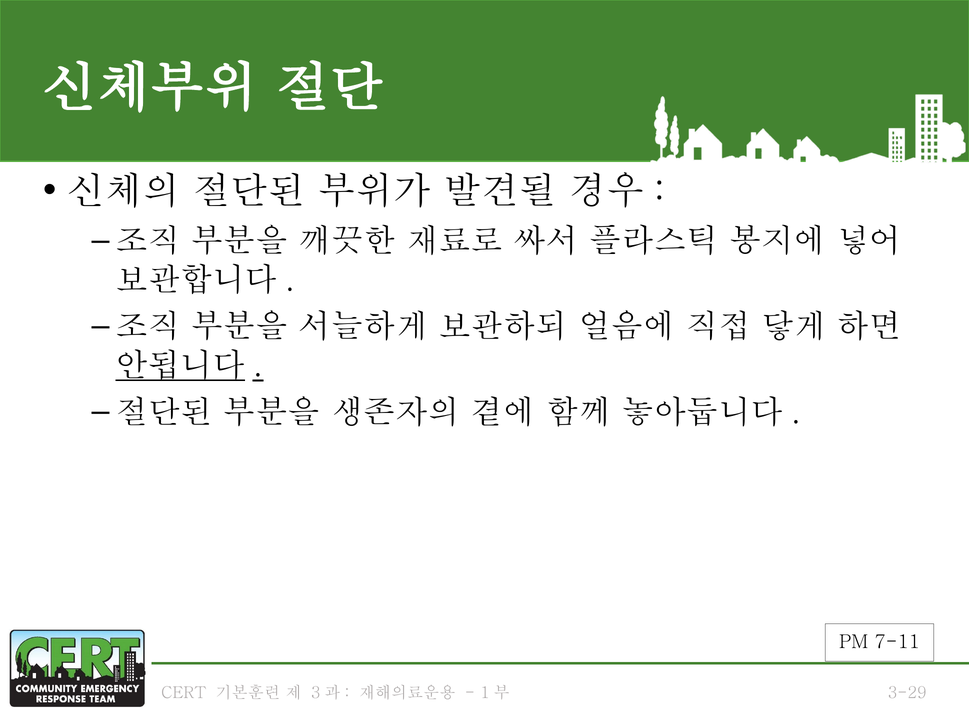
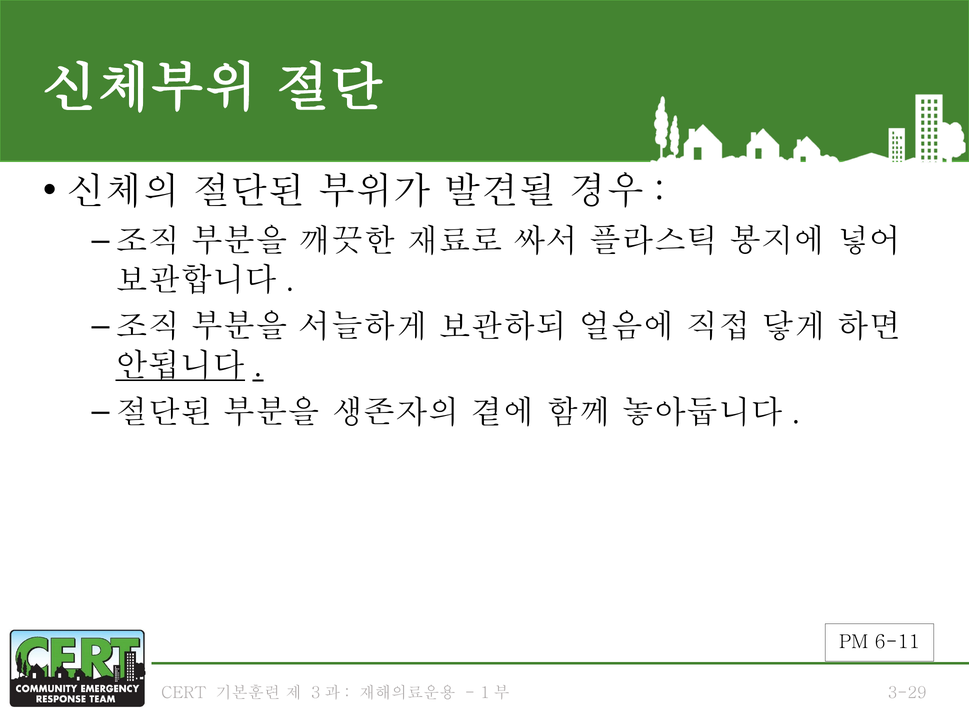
7-11: 7-11 -> 6-11
